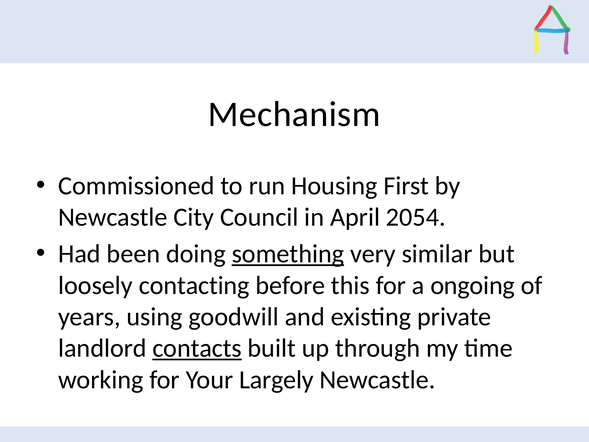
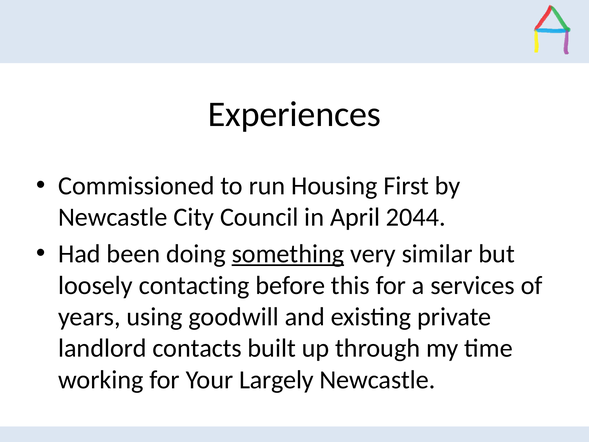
Mechanism: Mechanism -> Experiences
2054: 2054 -> 2044
ongoing: ongoing -> services
contacts underline: present -> none
